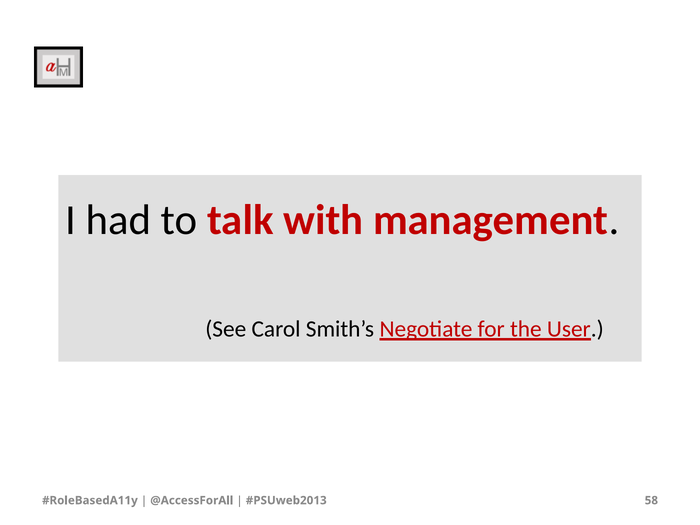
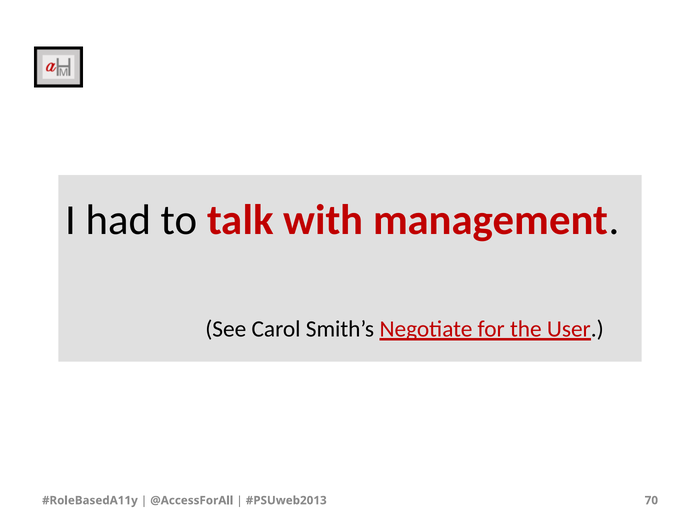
58: 58 -> 70
